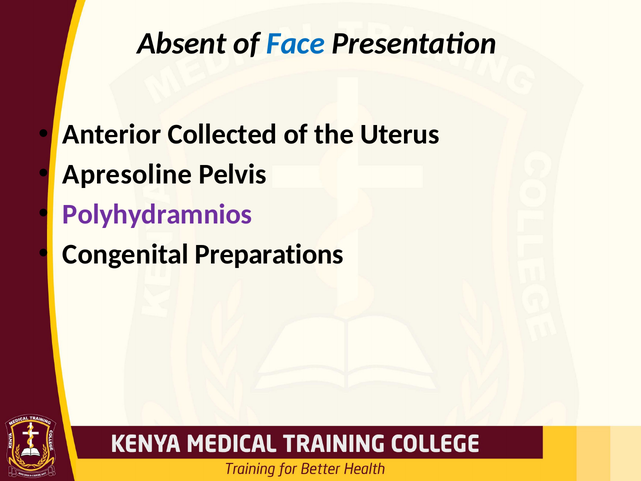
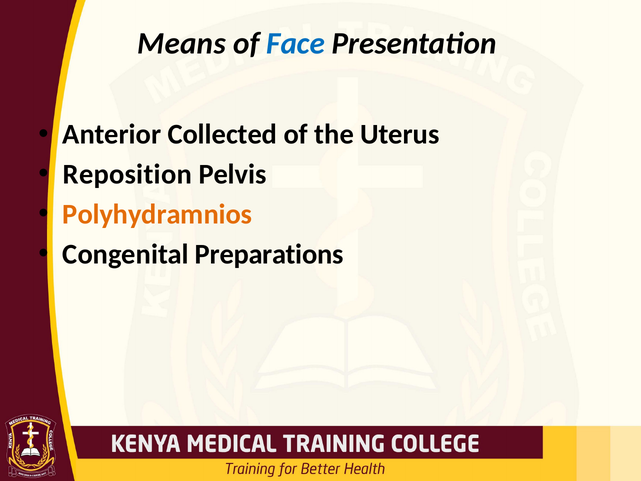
Absent: Absent -> Means
Apresoline: Apresoline -> Reposition
Polyhydramnios colour: purple -> orange
